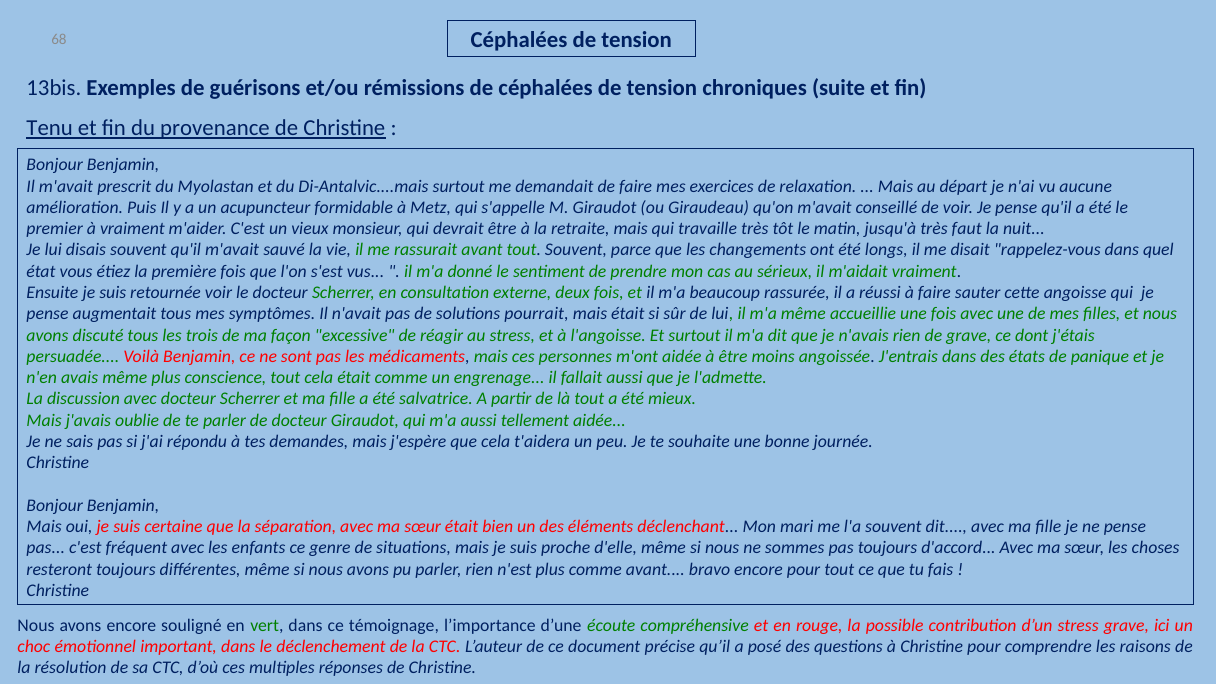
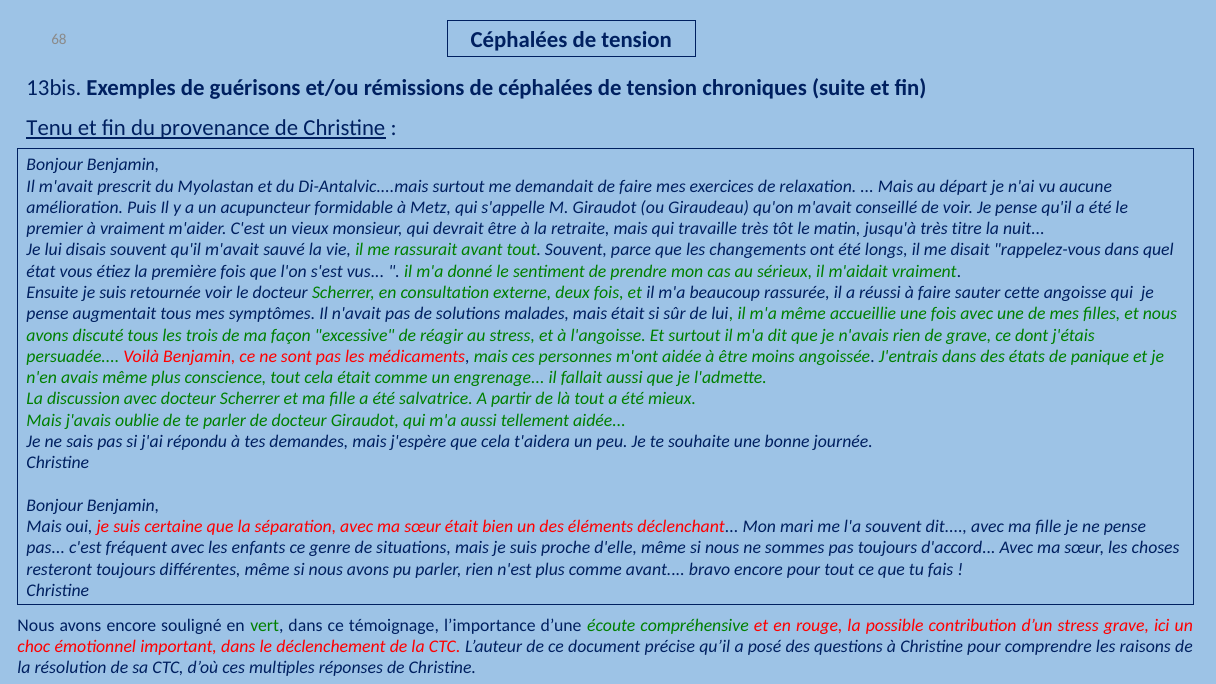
faut: faut -> titre
pourrait: pourrait -> malades
